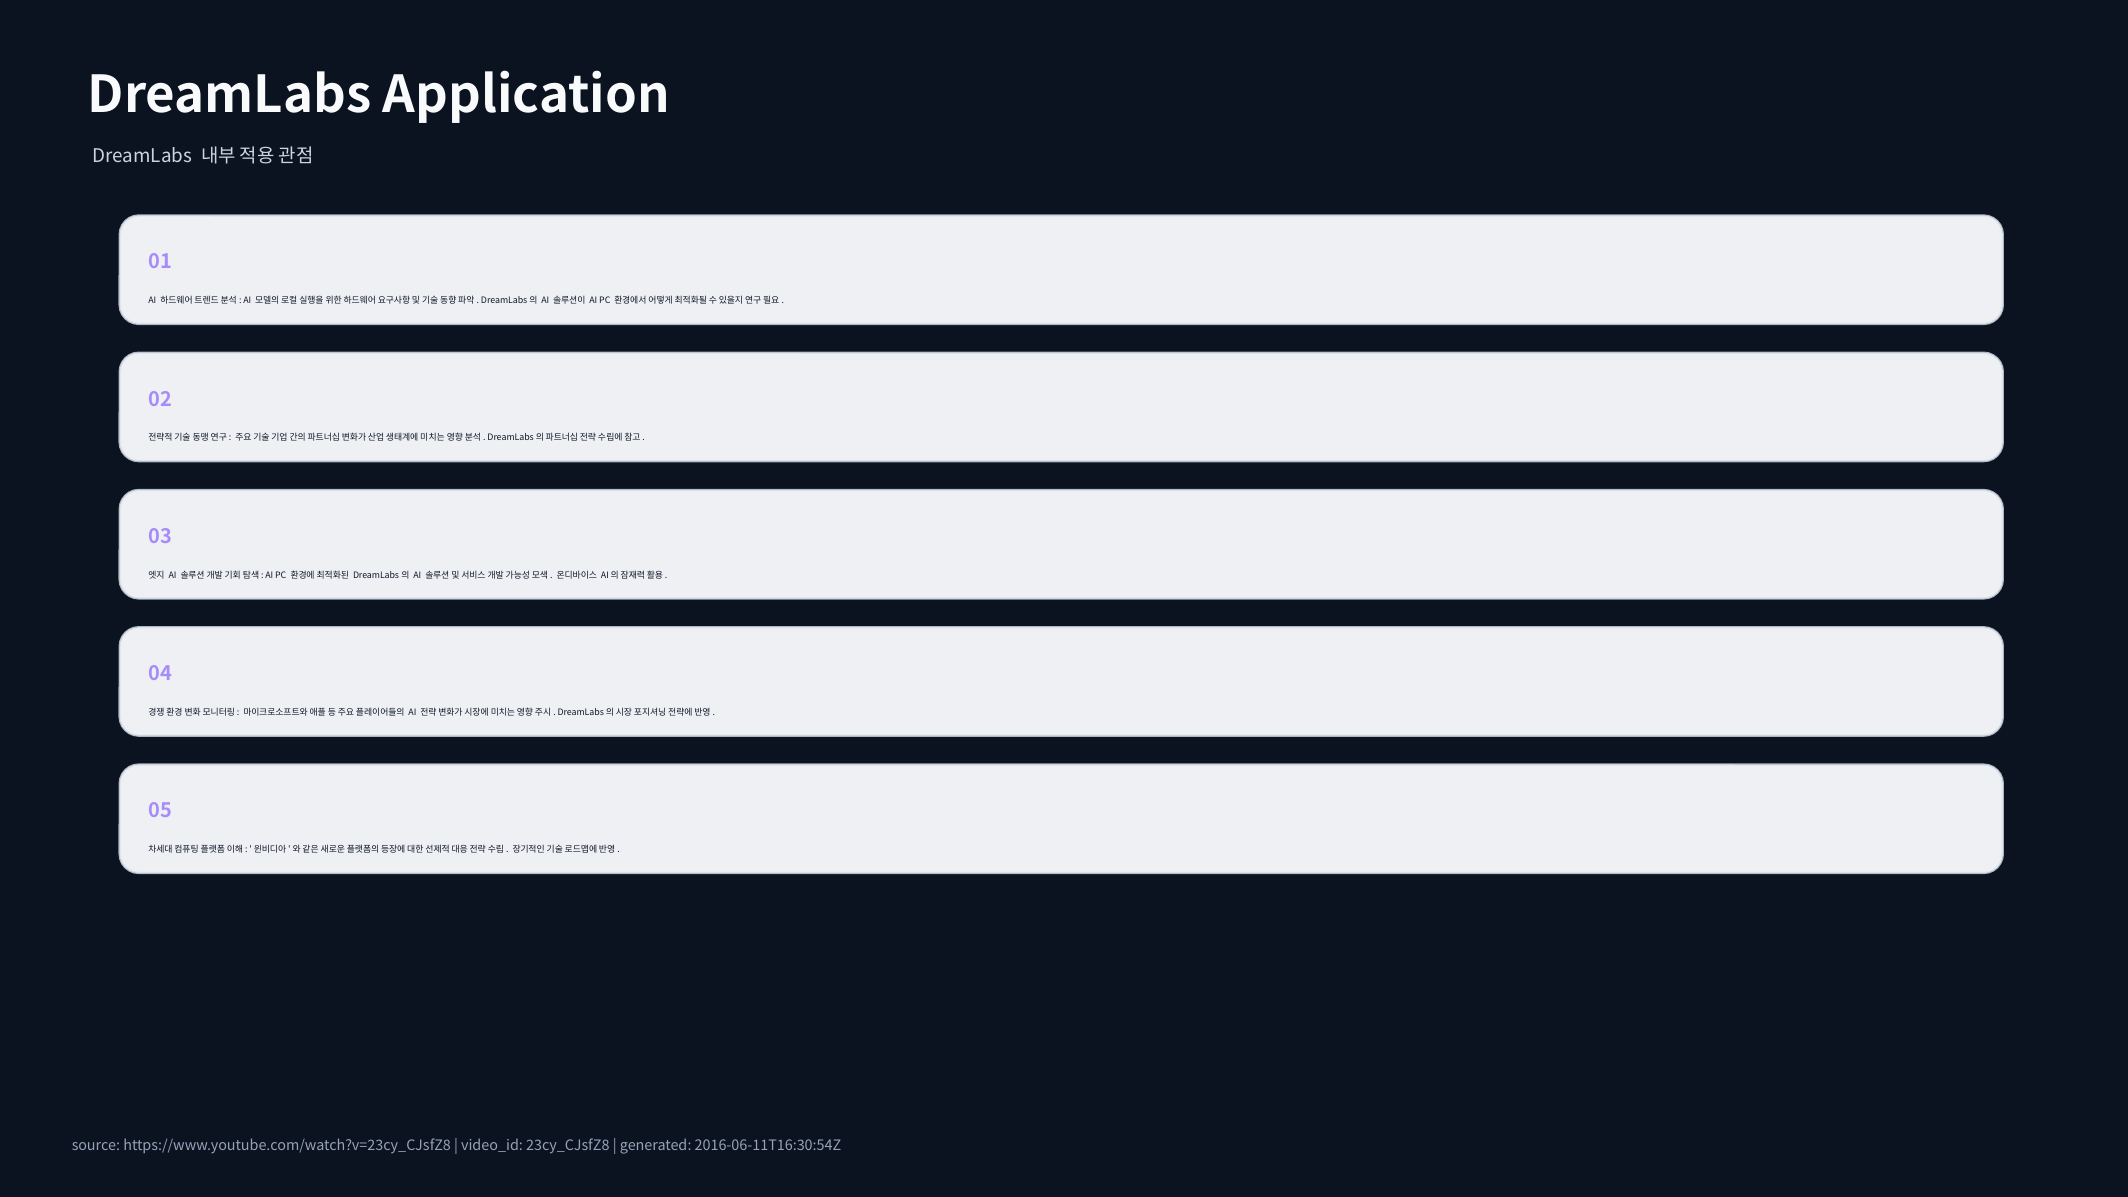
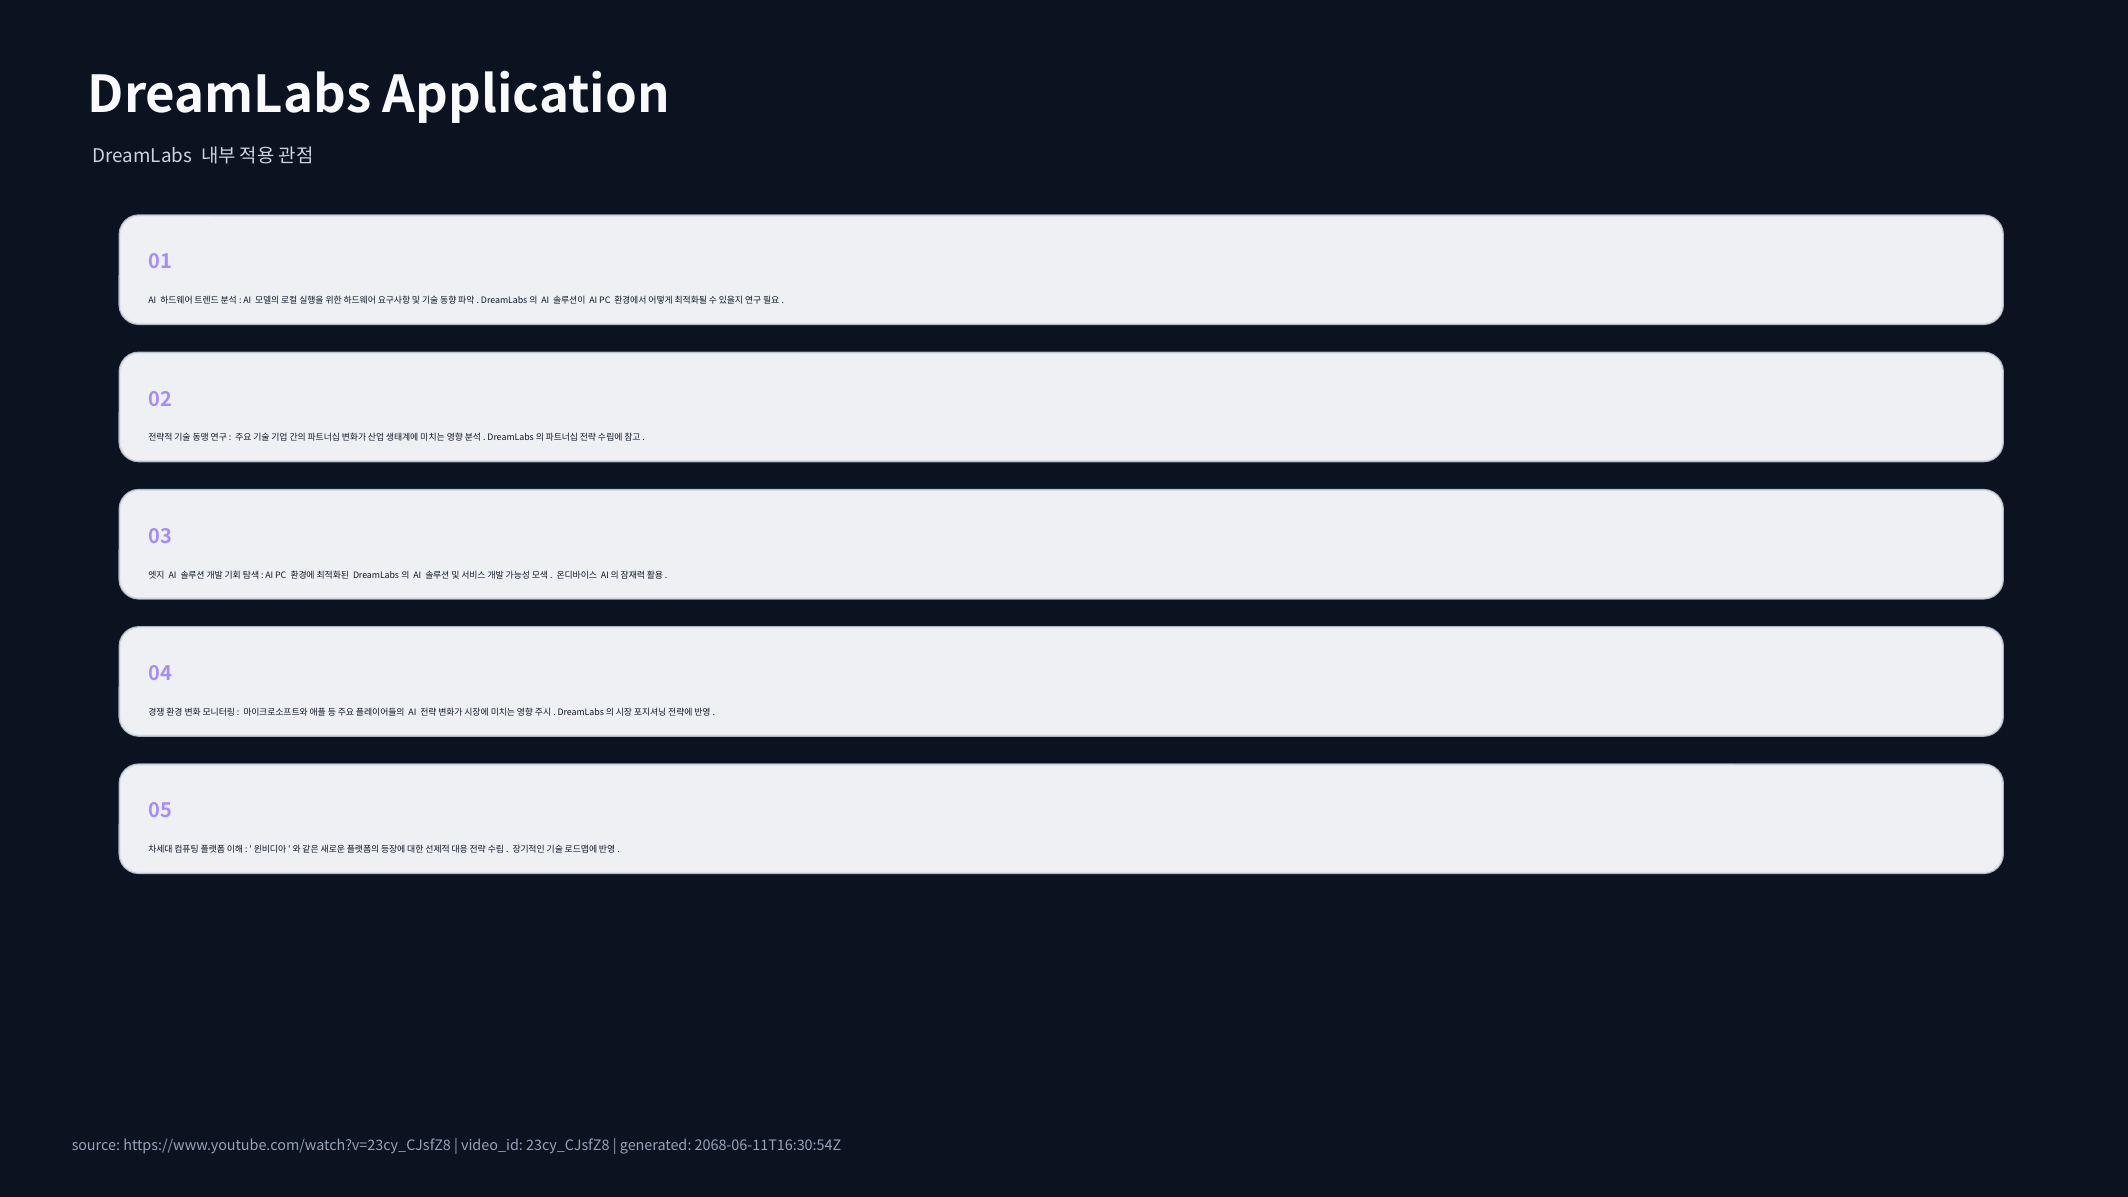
2016-06-11T16:30:54Z: 2016-06-11T16:30:54Z -> 2068-06-11T16:30:54Z
